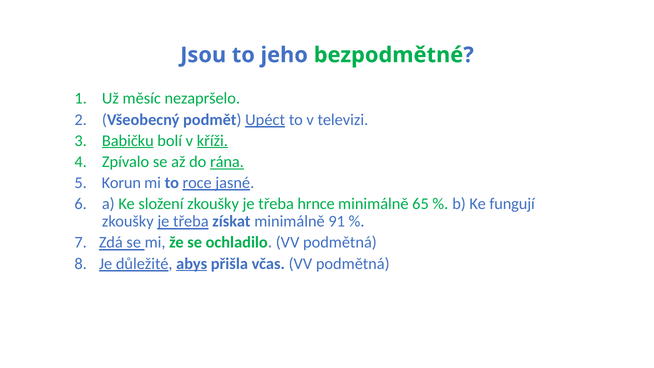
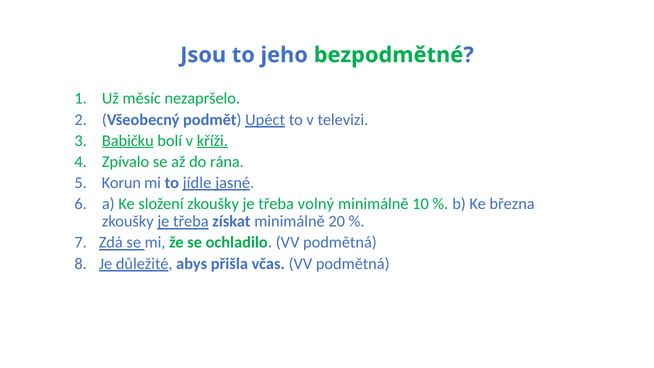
rána underline: present -> none
roce: roce -> jídle
hrnce: hrnce -> volný
65: 65 -> 10
fungují: fungují -> března
91: 91 -> 20
abys underline: present -> none
